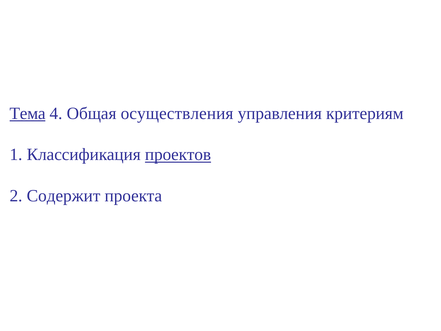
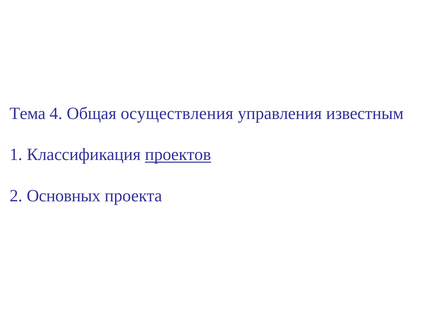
Тема underline: present -> none
критериям: критериям -> известным
Содержит: Содержит -> Основных
